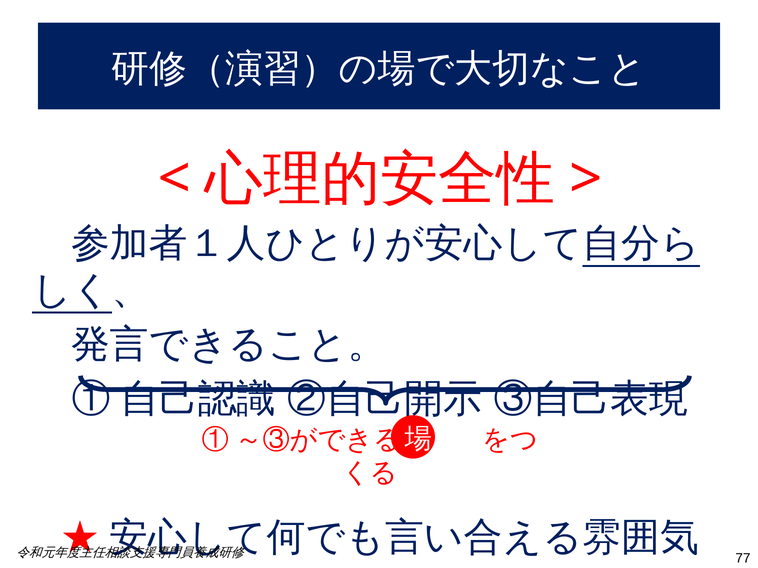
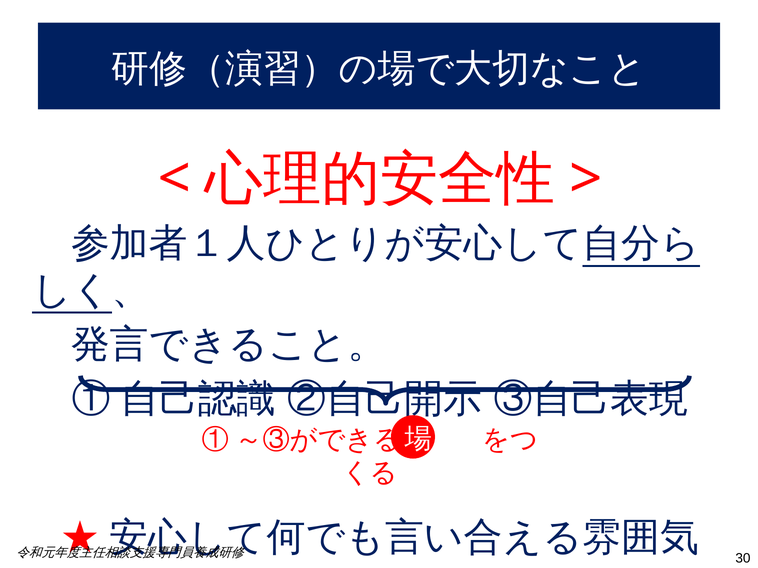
77: 77 -> 30
